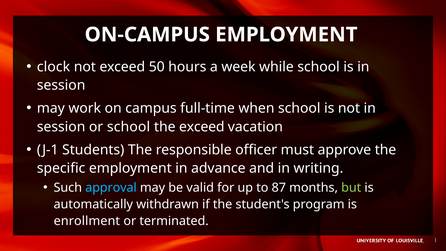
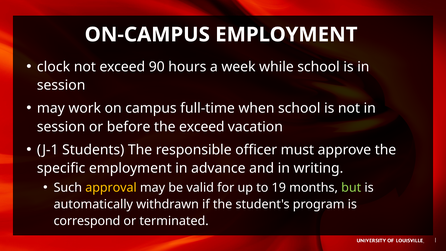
50: 50 -> 90
or school: school -> before
approval colour: light blue -> yellow
87: 87 -> 19
enrollment: enrollment -> correspond
